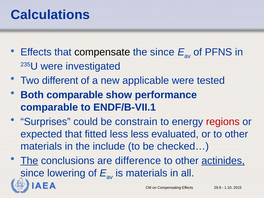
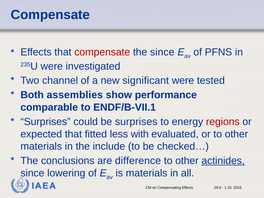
Calculations at (50, 15): Calculations -> Compensate
compensate at (102, 52) colour: black -> red
different: different -> channel
applicable: applicable -> significant
Both comparable: comparable -> assemblies
be constrain: constrain -> surprises
less less: less -> with
The at (29, 161) underline: present -> none
